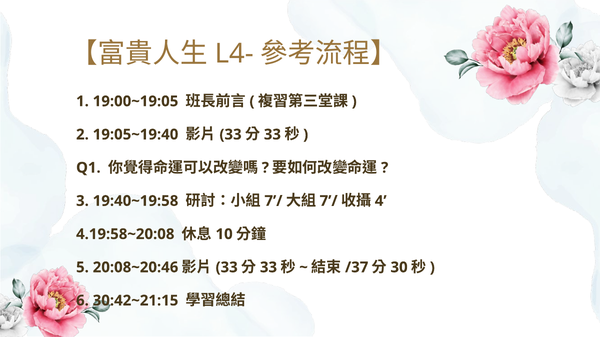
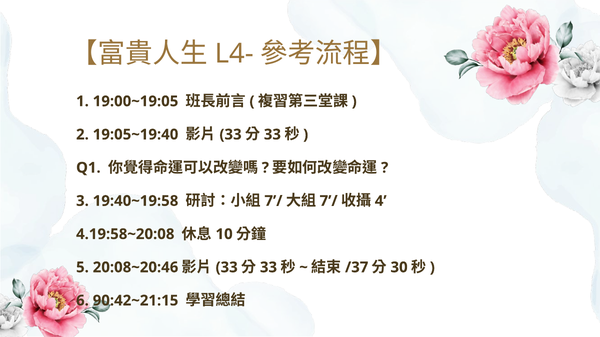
30:42~21:15: 30:42~21:15 -> 90:42~21:15
